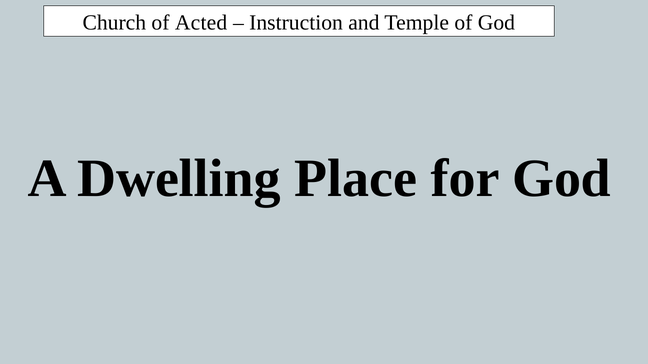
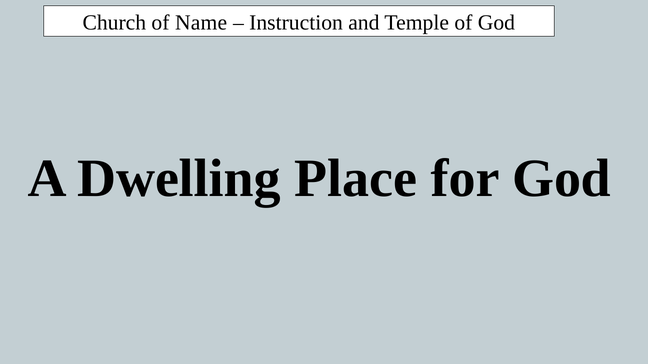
Acted: Acted -> Name
